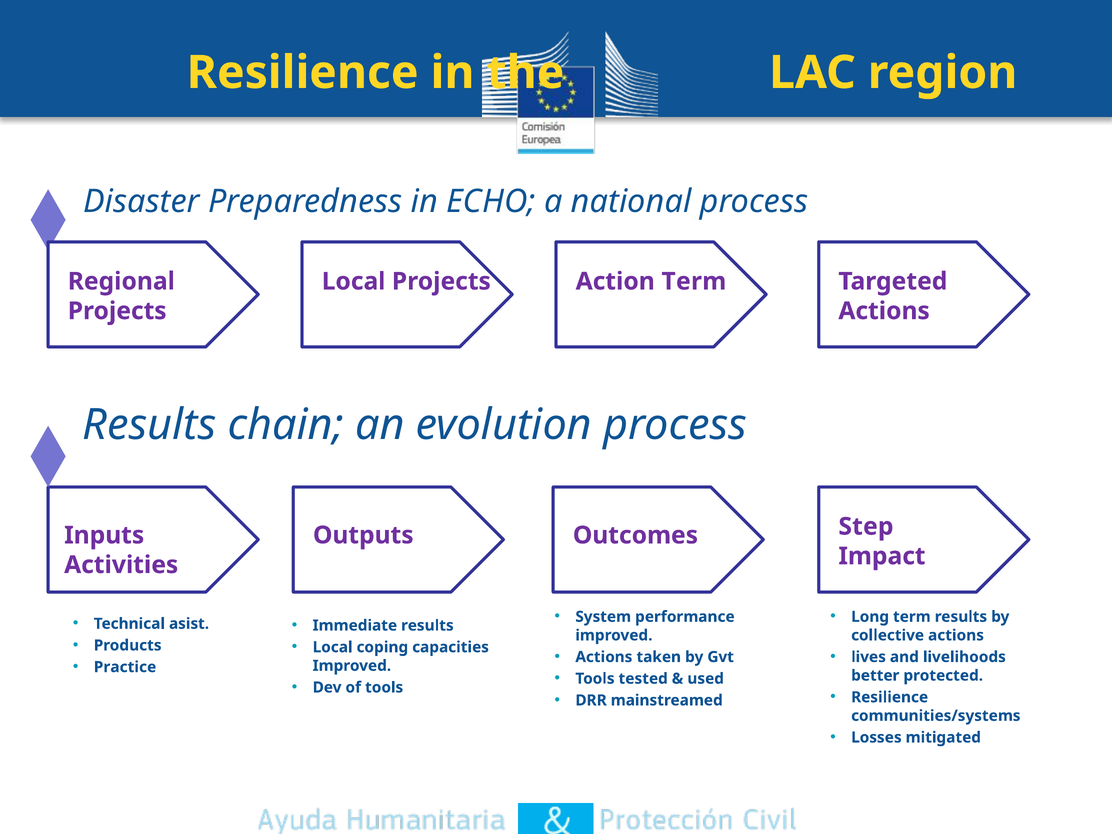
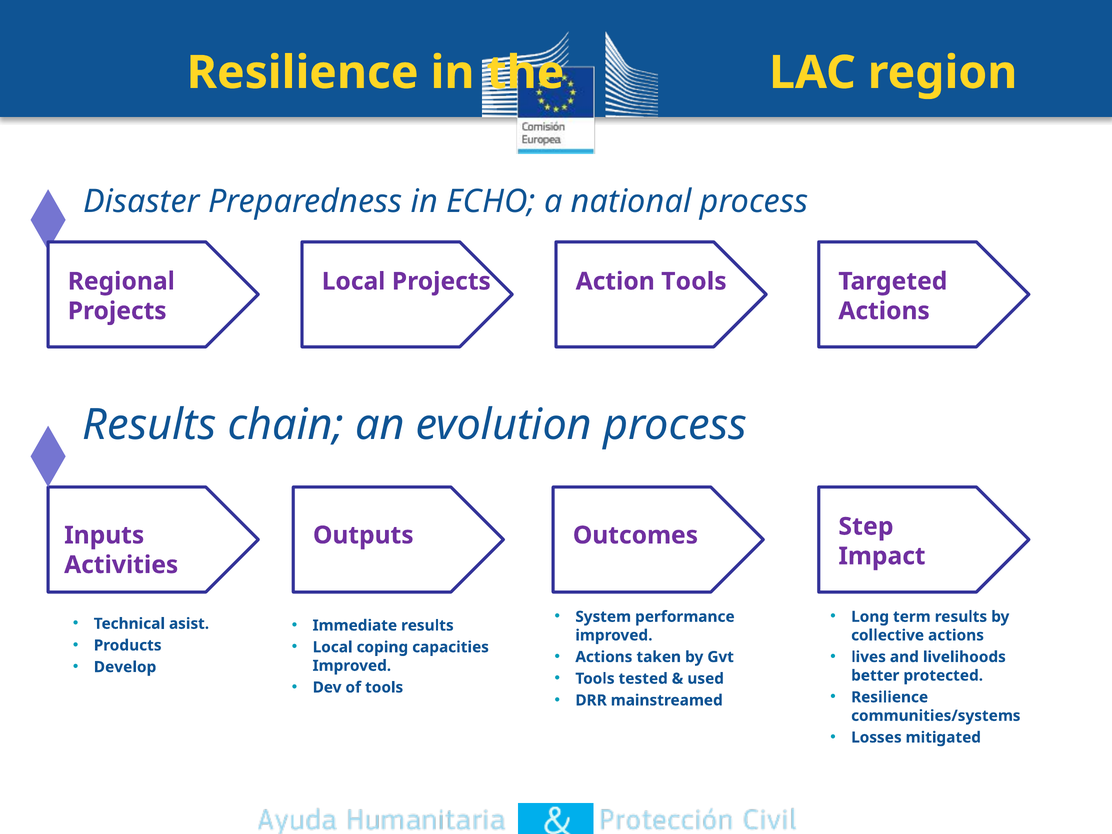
Action Term: Term -> Tools
Practice: Practice -> Develop
